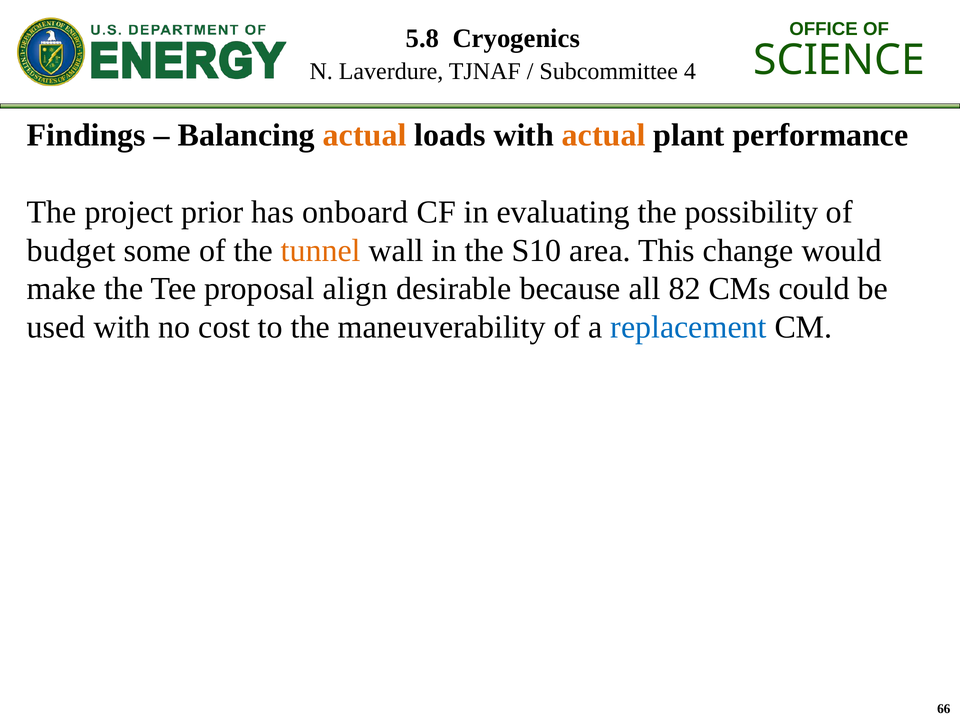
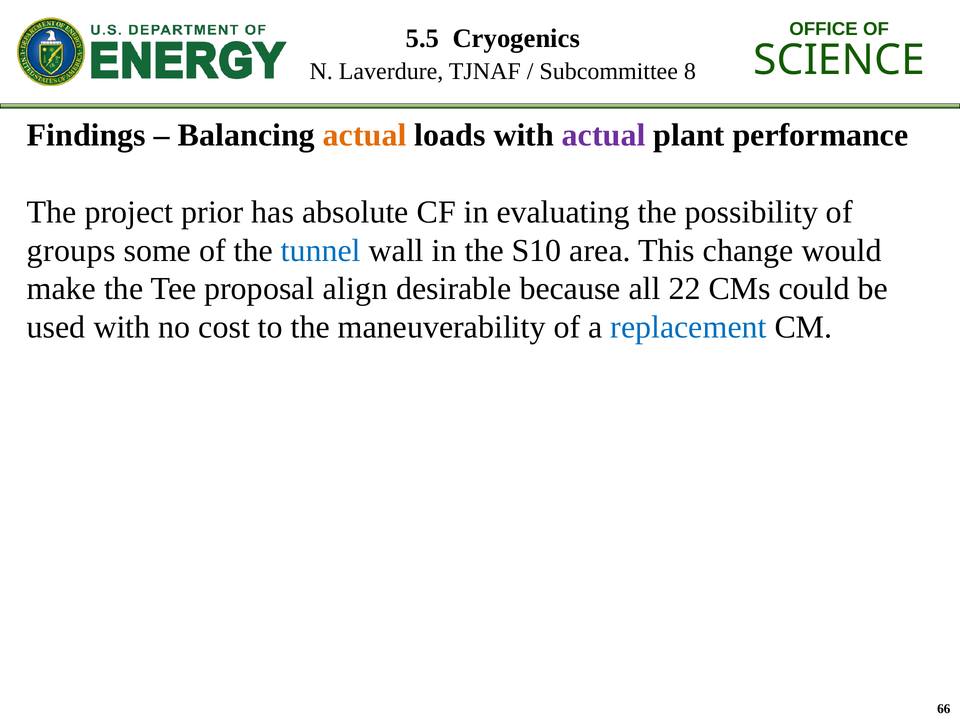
5.8: 5.8 -> 5.5
4: 4 -> 8
actual at (604, 135) colour: orange -> purple
onboard: onboard -> absolute
budget: budget -> groups
tunnel colour: orange -> blue
82: 82 -> 22
